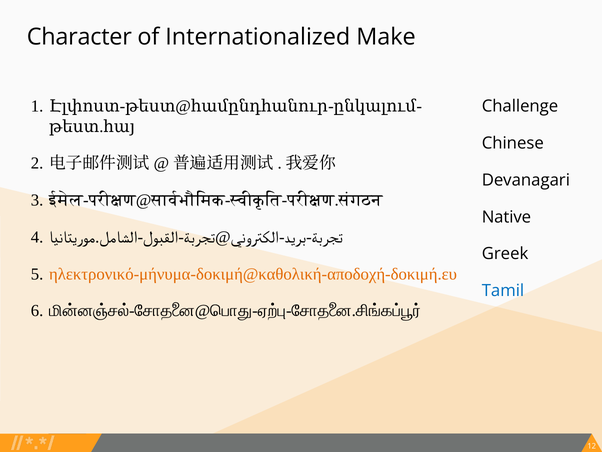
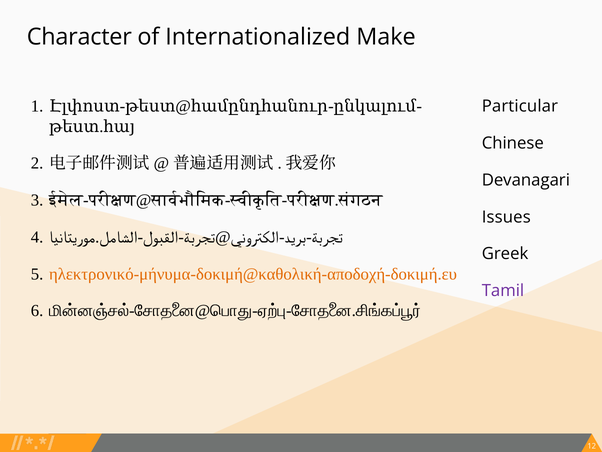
Challenge: Challenge -> Particular
Native: Native -> Issues
Tamil colour: blue -> purple
